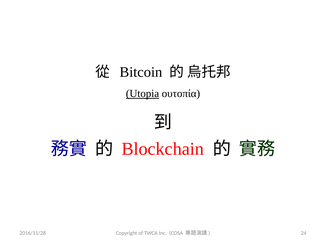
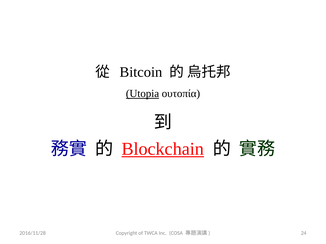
Blockchain underline: none -> present
